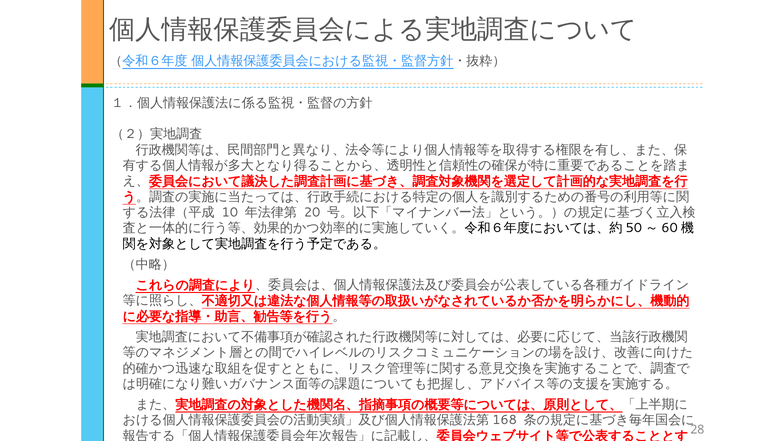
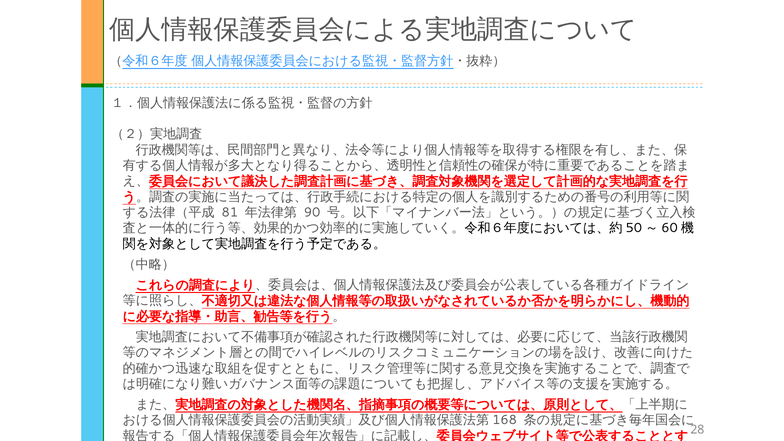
10: 10 -> 81
20: 20 -> 90
